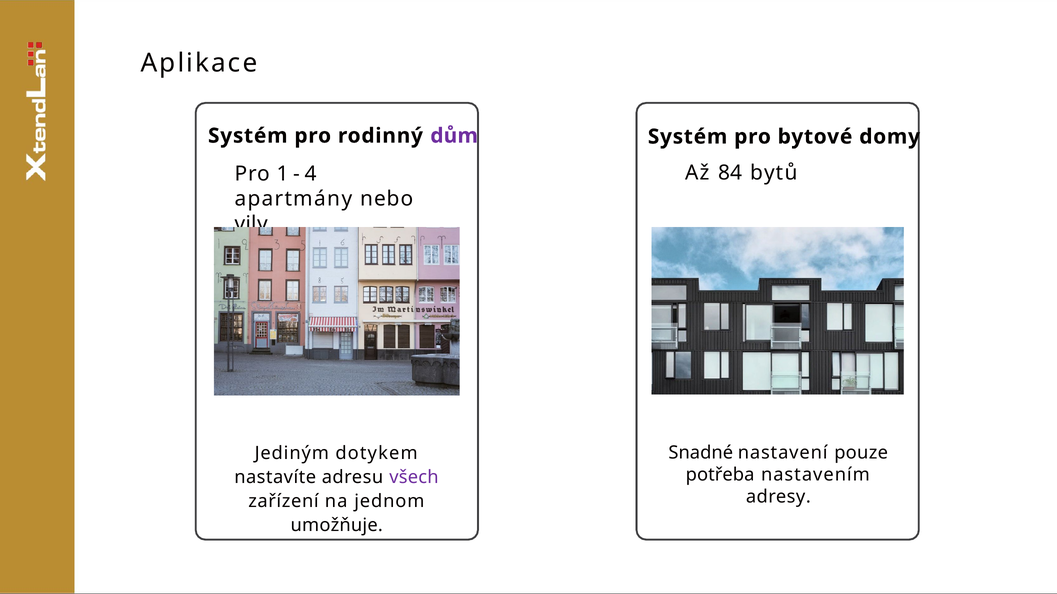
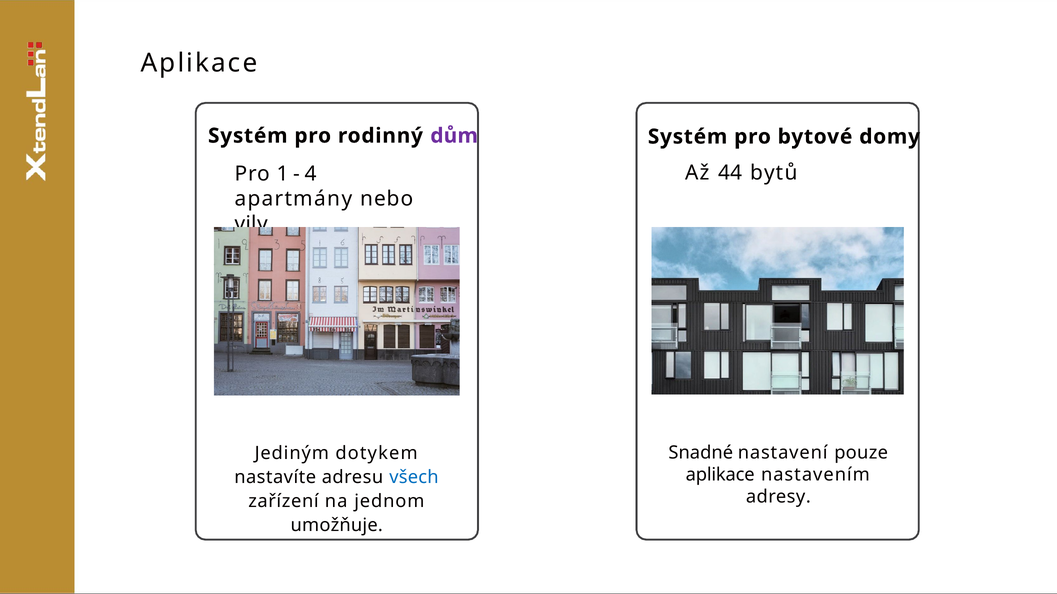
84: 84 -> 44
potřeba at (720, 475): potřeba -> aplikace
všech colour: purple -> blue
